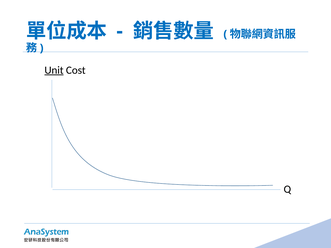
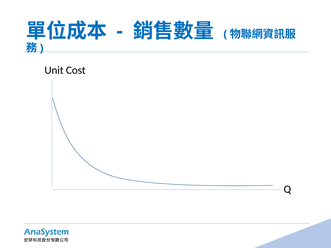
Unit underline: present -> none
